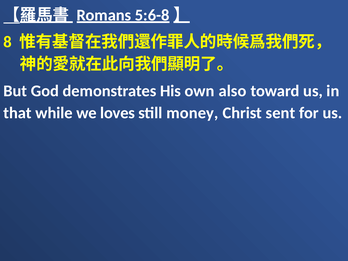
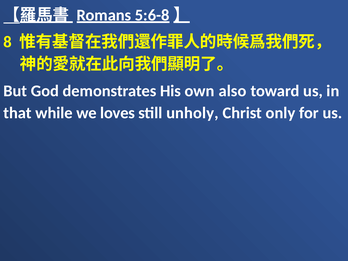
money: money -> unholy
sent: sent -> only
